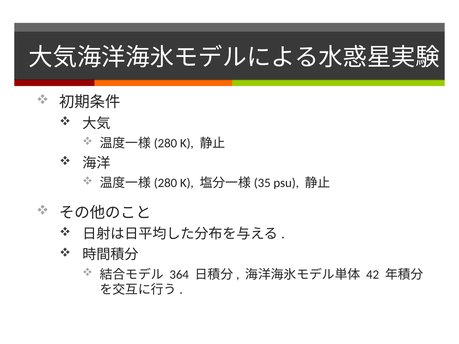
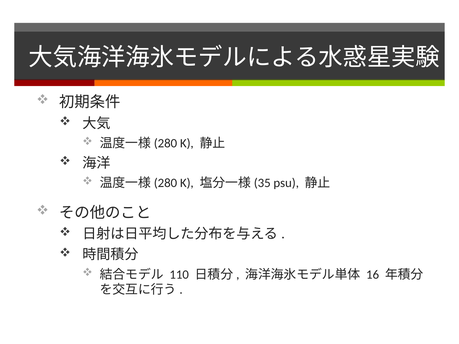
364: 364 -> 110
42: 42 -> 16
